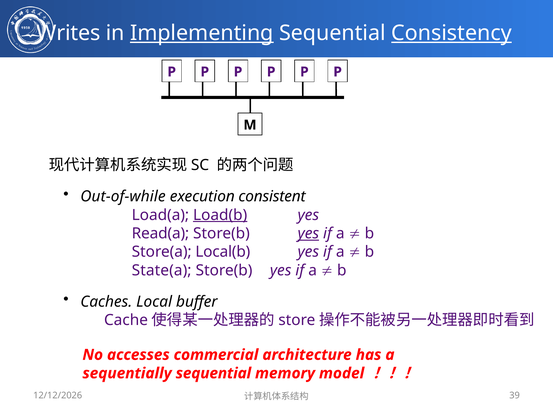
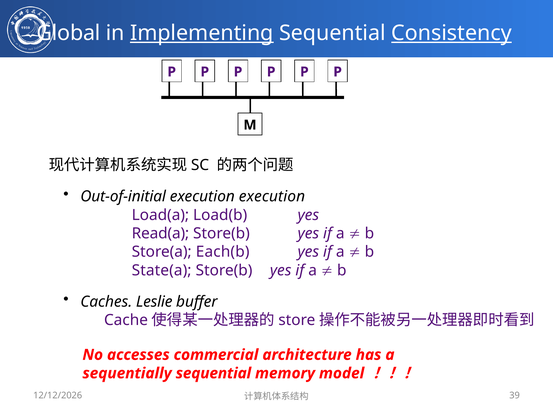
Writes: Writes -> Global
Out-of-while: Out-of-while -> Out-of-initial
execution consistent: consistent -> execution
Load(b underline: present -> none
yes at (308, 233) underline: present -> none
Local(b: Local(b -> Each(b
Local: Local -> Leslie
